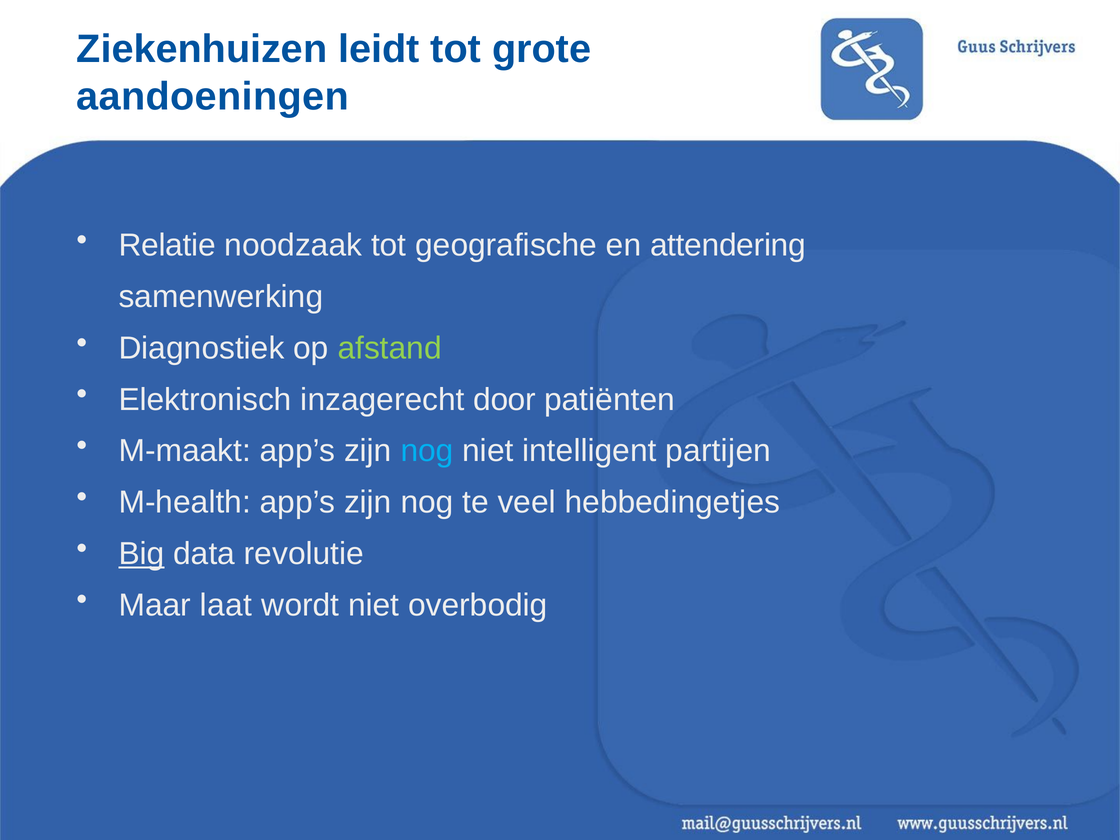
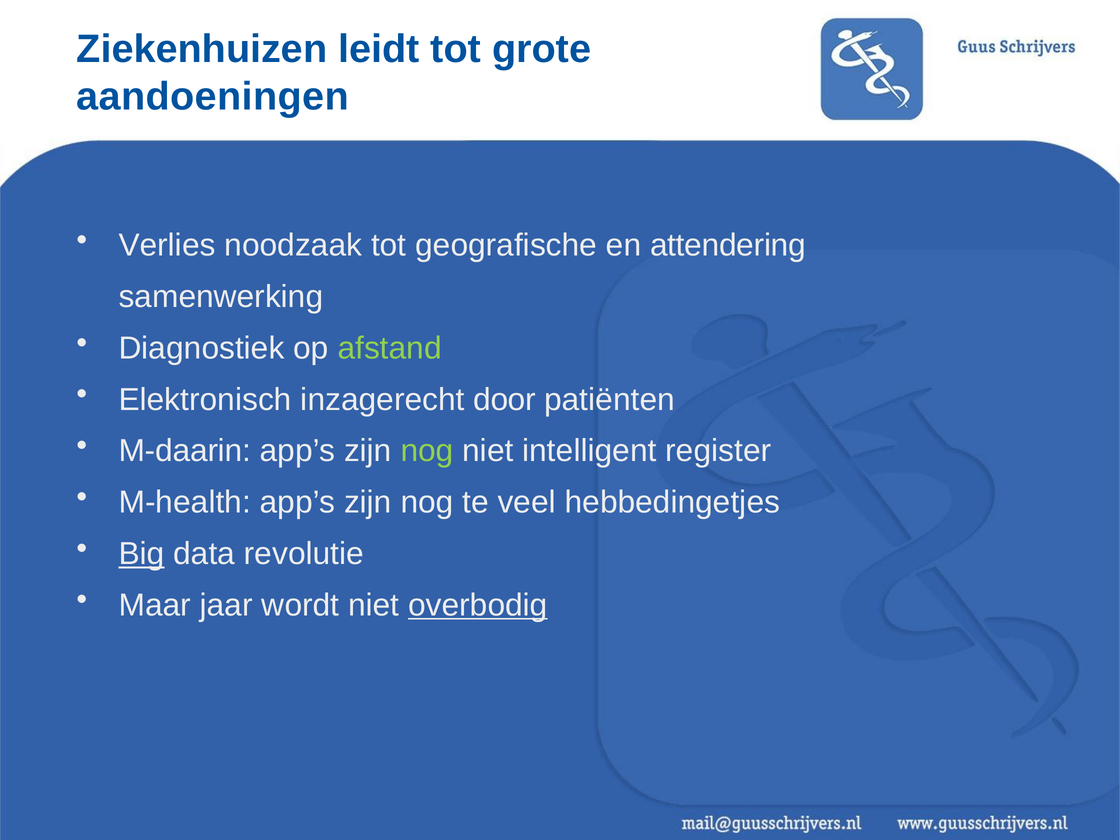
Relatie: Relatie -> Verlies
M-maakt: M-maakt -> M-daarin
nog at (427, 451) colour: light blue -> light green
partijen: partijen -> register
laat: laat -> jaar
overbodig underline: none -> present
